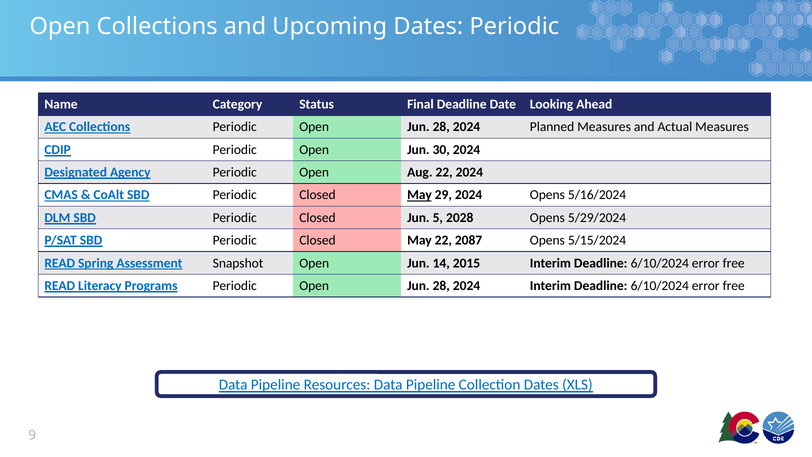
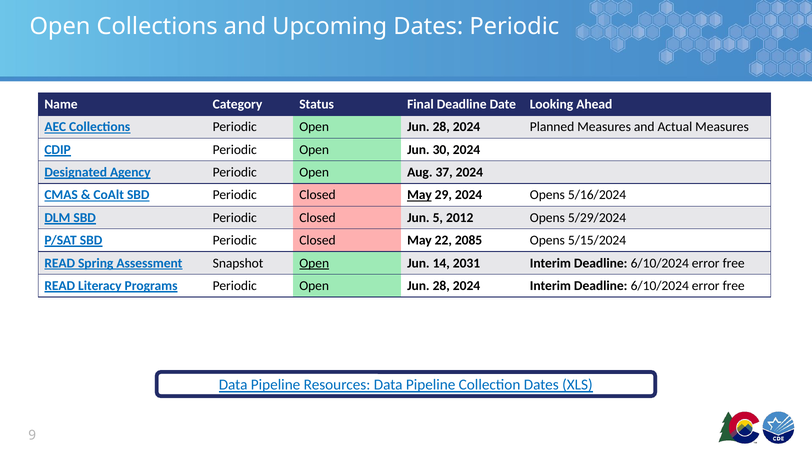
Aug 22: 22 -> 37
2028: 2028 -> 2012
2087: 2087 -> 2085
Open at (314, 263) underline: none -> present
2015: 2015 -> 2031
